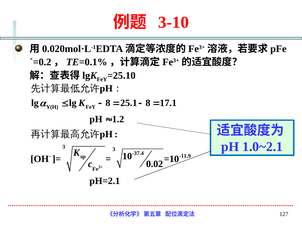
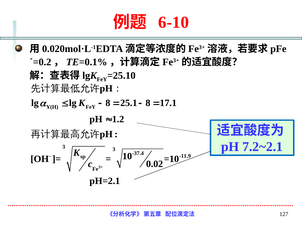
3-10: 3-10 -> 6-10
1.0~2.1: 1.0~2.1 -> 7.2~2.1
